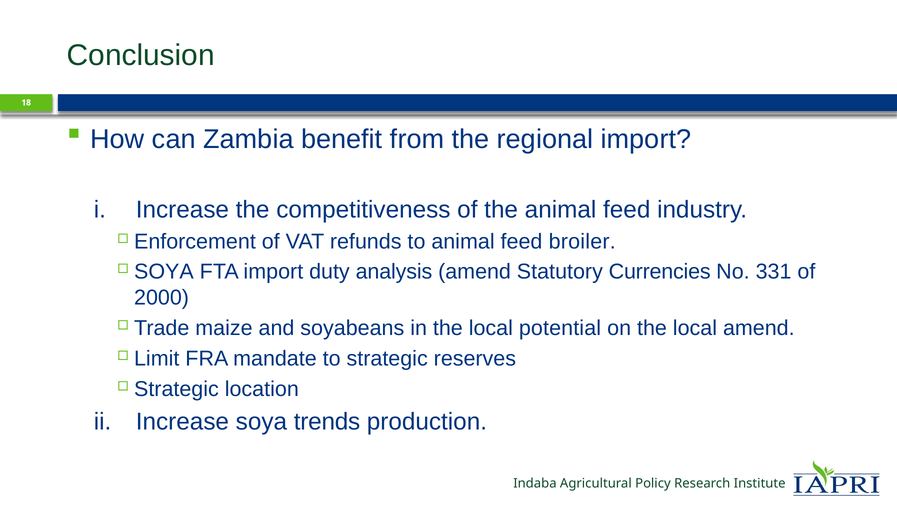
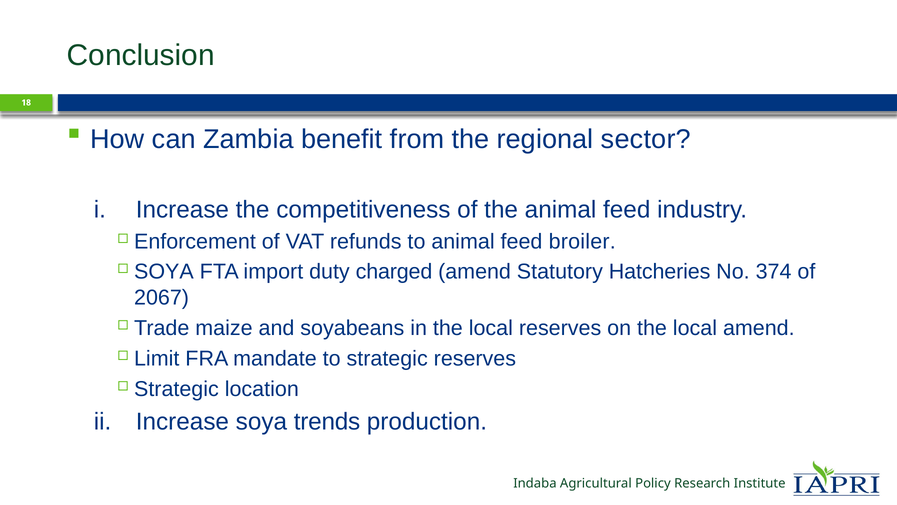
regional import: import -> sector
analysis: analysis -> charged
Currencies: Currencies -> Hatcheries
331: 331 -> 374
2000: 2000 -> 2067
local potential: potential -> reserves
